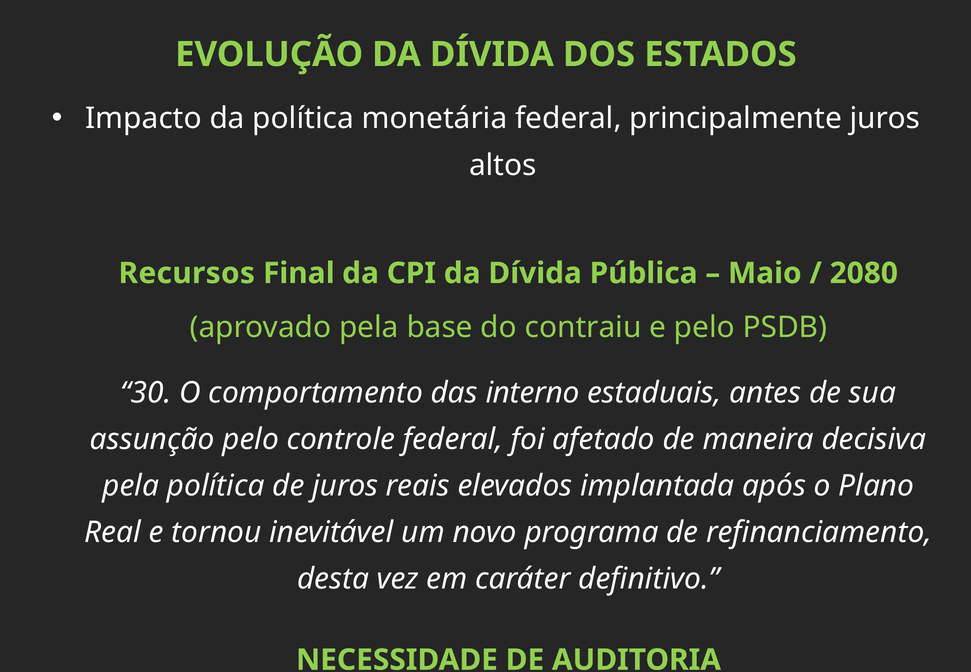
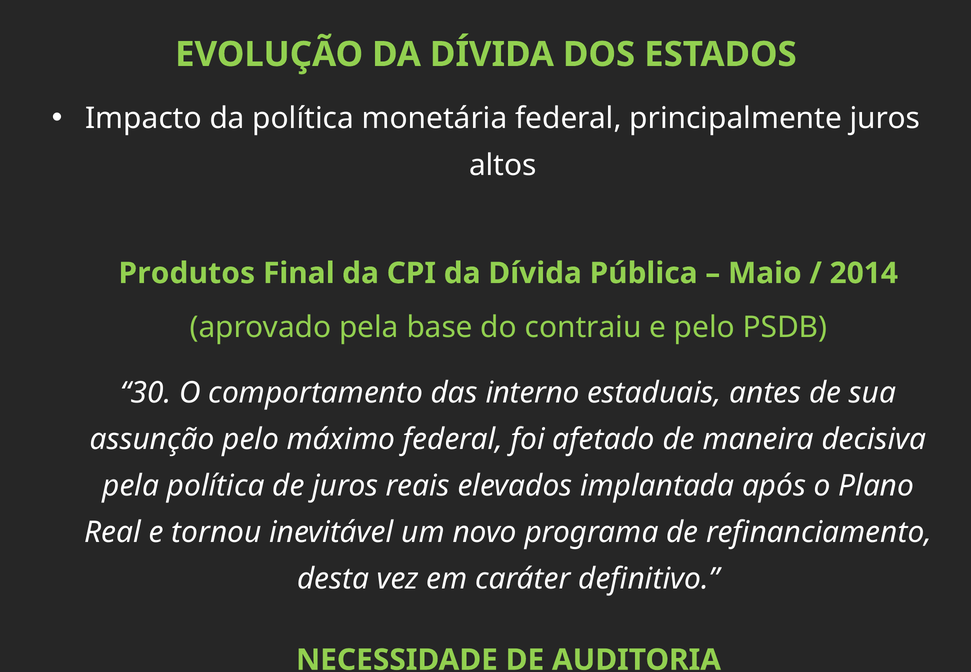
Recursos: Recursos -> Produtos
2080: 2080 -> 2014
controle: controle -> máximo
